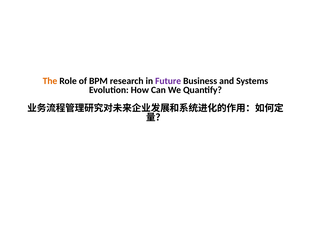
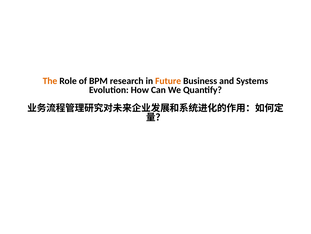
Future colour: purple -> orange
